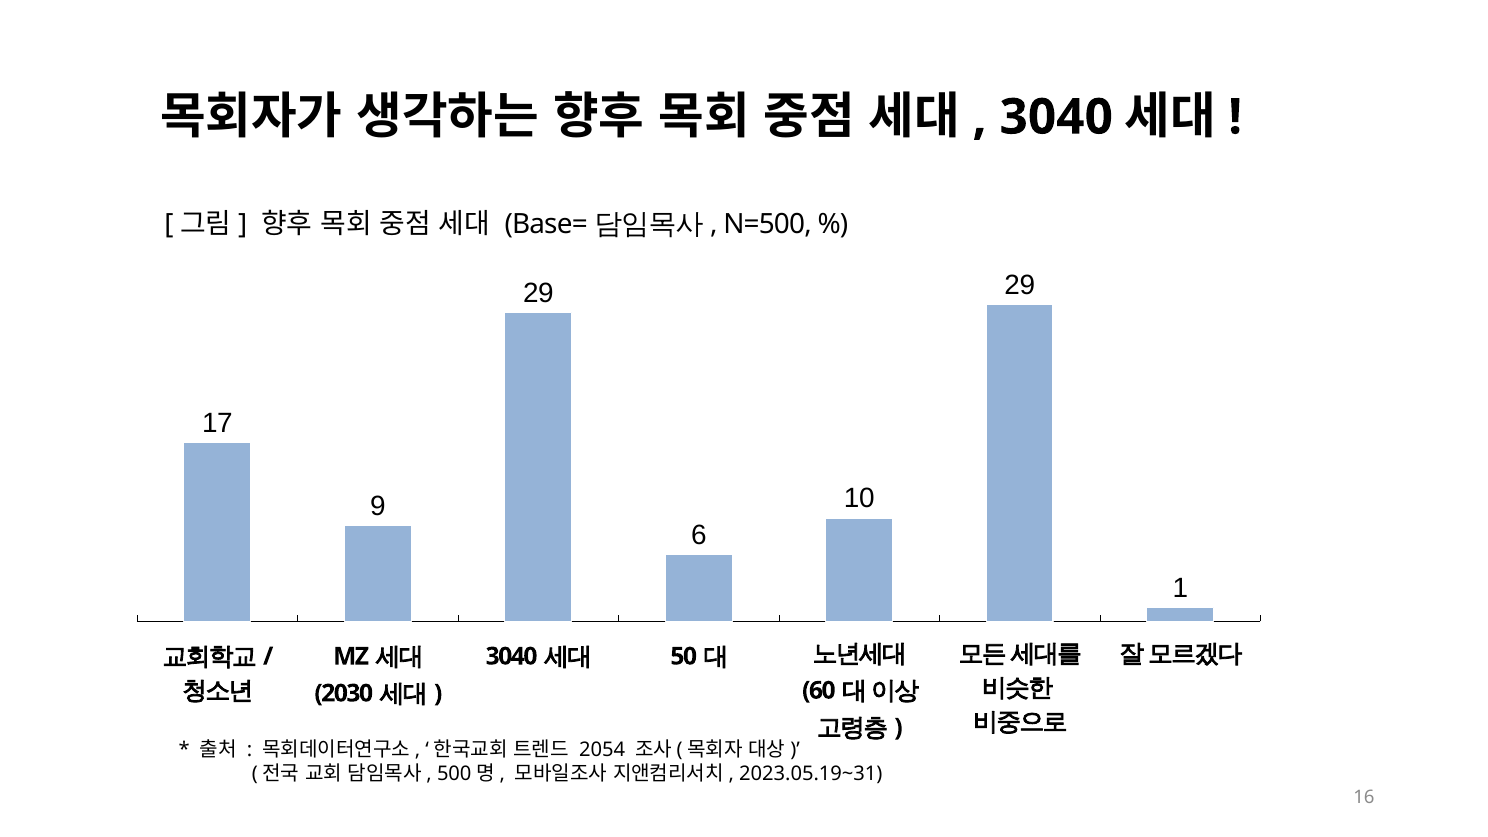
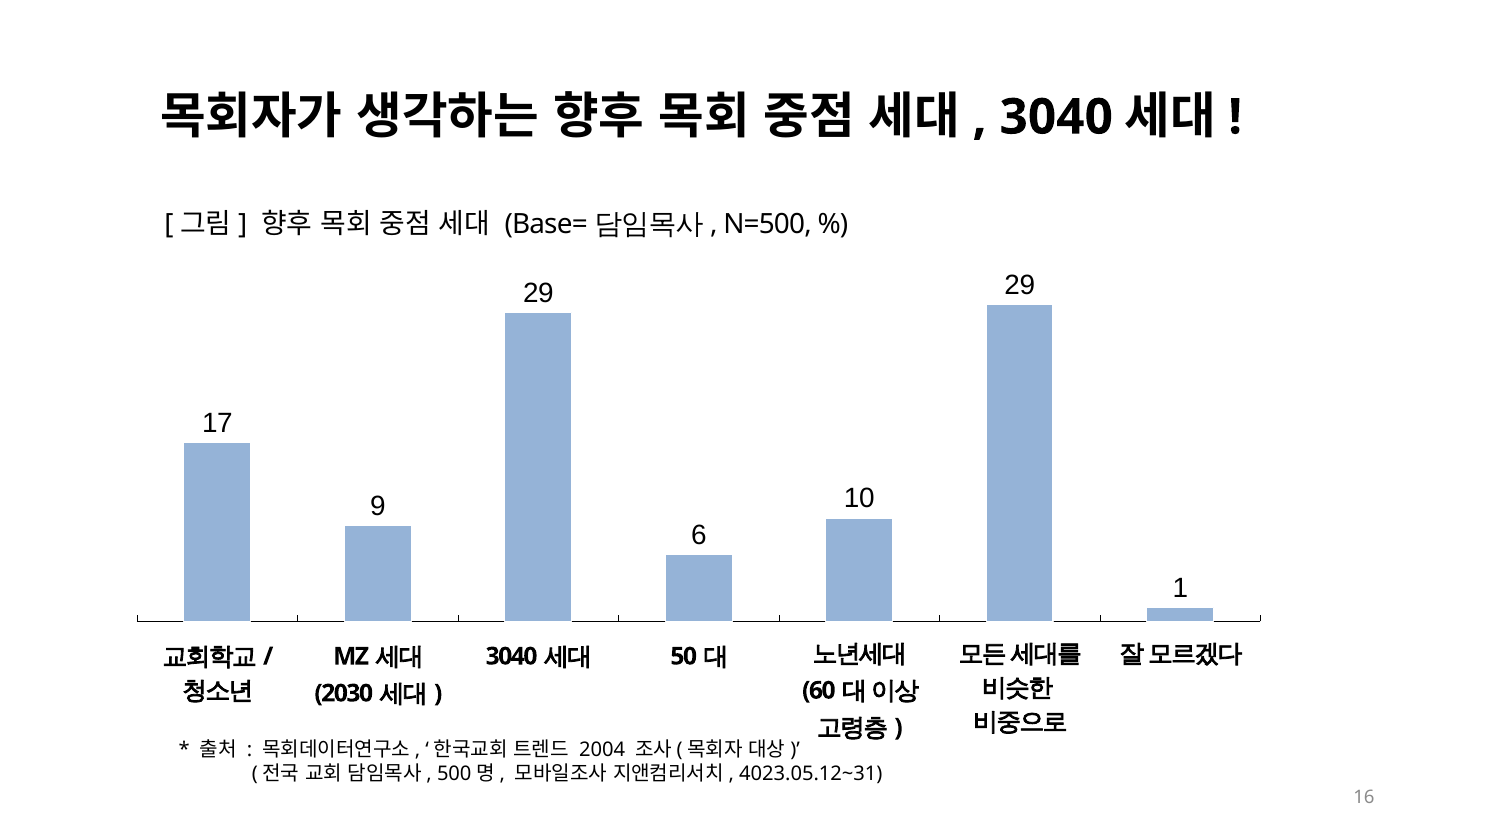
2054: 2054 -> 2004
2023.05.19~31: 2023.05.19~31 -> 4023.05.12~31
